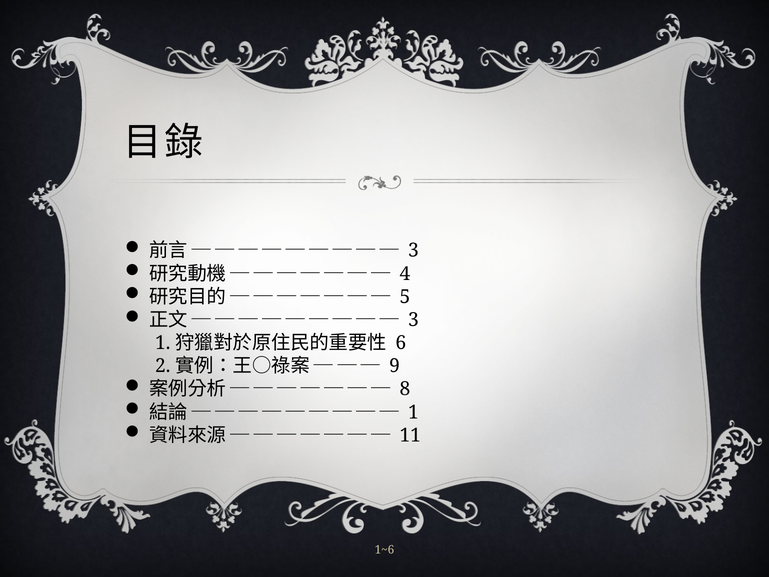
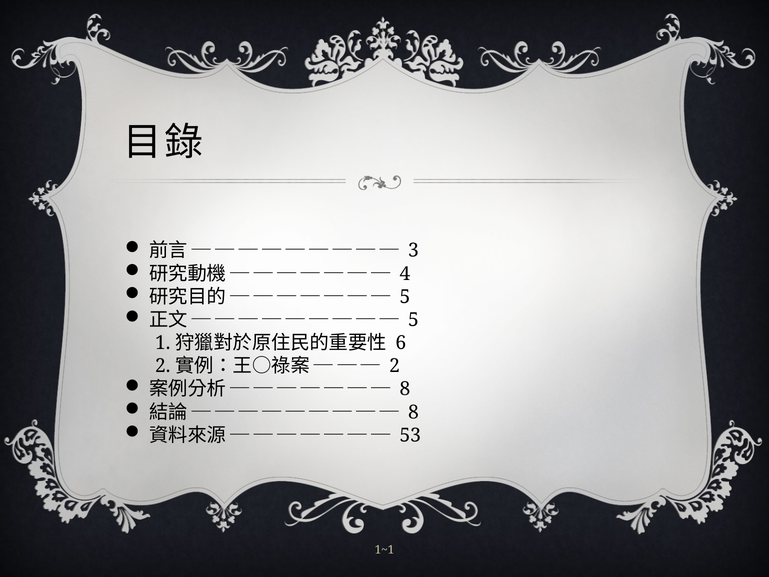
3 at (413, 320): 3 -> 5
9: 9 -> 2
1 at (413, 412): 1 -> 8
11: 11 -> 53
1~6: 1~6 -> 1~1
